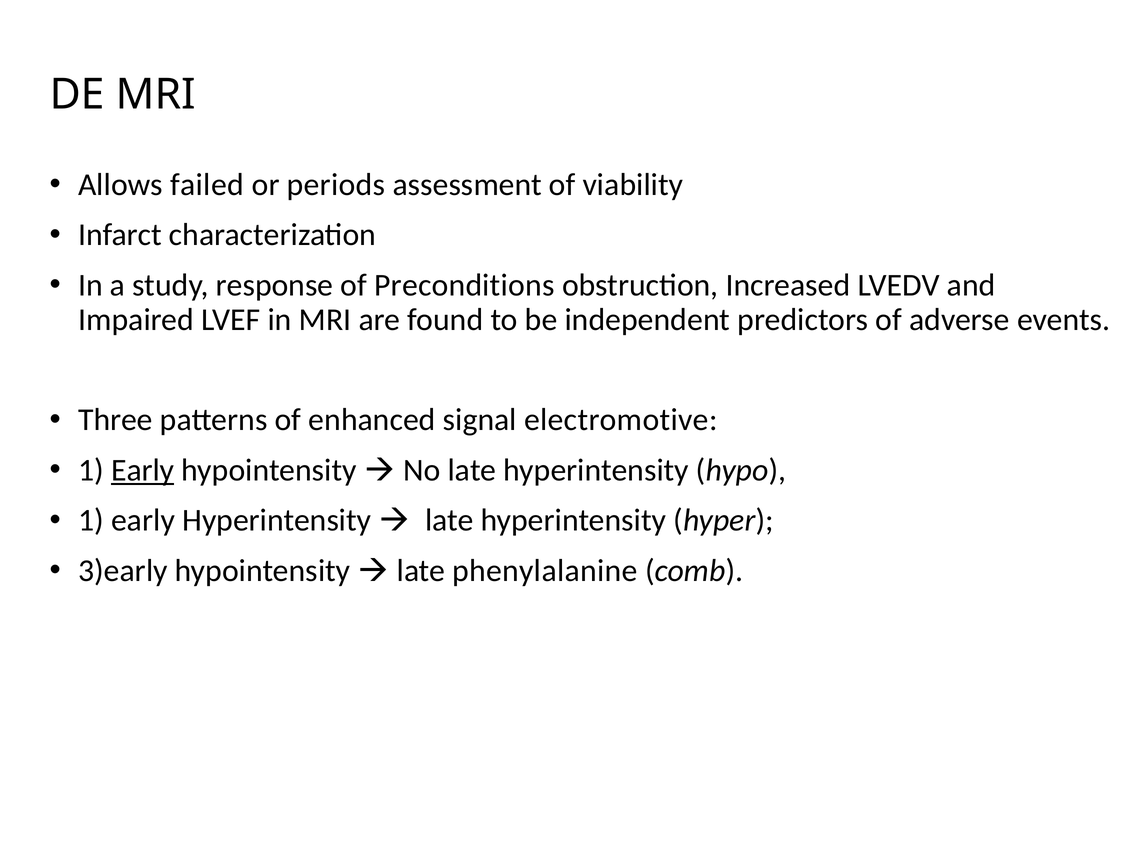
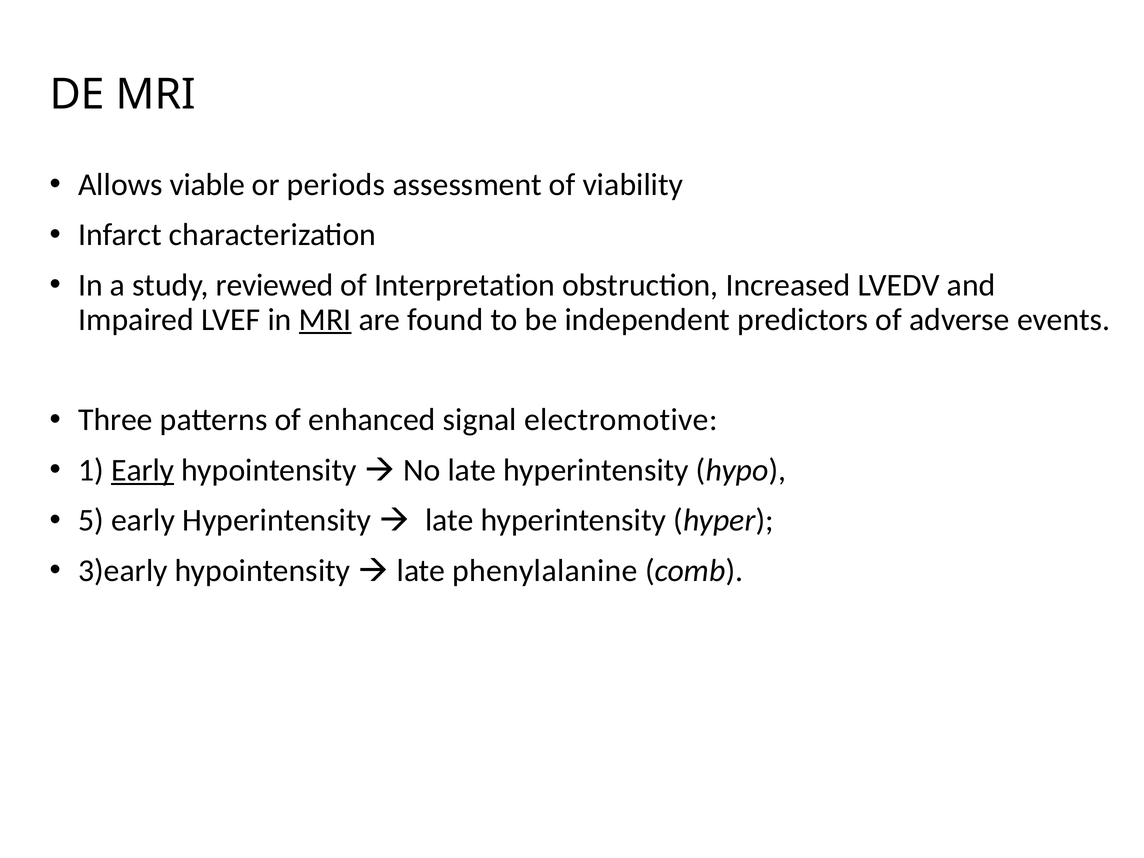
failed: failed -> viable
response: response -> reviewed
Preconditions: Preconditions -> Interpretation
MRI at (325, 320) underline: none -> present
1 at (91, 520): 1 -> 5
